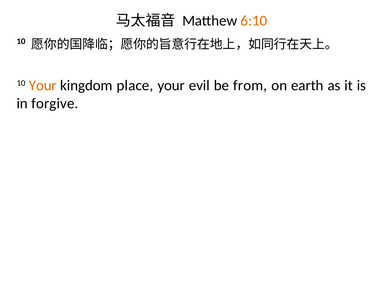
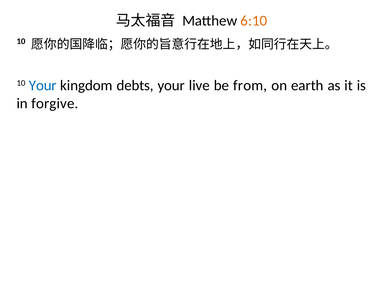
Your at (43, 86) colour: orange -> blue
place: place -> debts
evil: evil -> live
